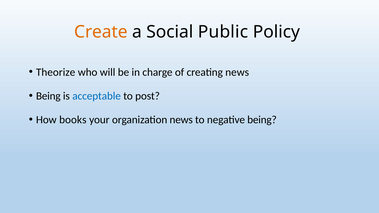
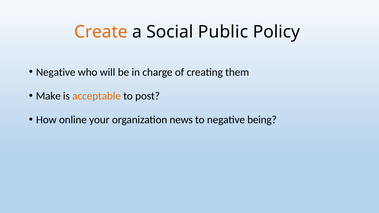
Theorize at (56, 72): Theorize -> Negative
creating news: news -> them
Being at (48, 96): Being -> Make
acceptable colour: blue -> orange
books: books -> online
